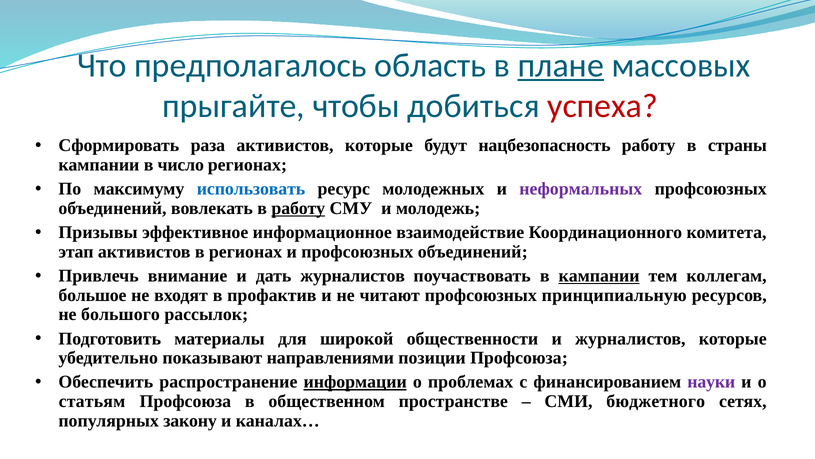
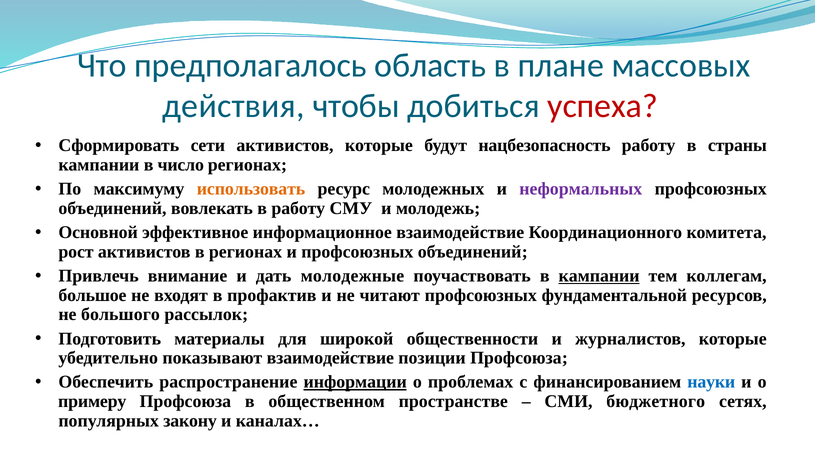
плане underline: present -> none
прыгайте: прыгайте -> действия
раза: раза -> сети
использовать colour: blue -> orange
работу at (298, 208) underline: present -> none
Призывы: Призывы -> Основной
этап: этап -> рост
дать журналистов: журналистов -> молодежные
принципиальную: принципиальную -> фундаментальной
показывают направлениями: направлениями -> взаимодействие
науки colour: purple -> blue
статьям: статьям -> примеру
